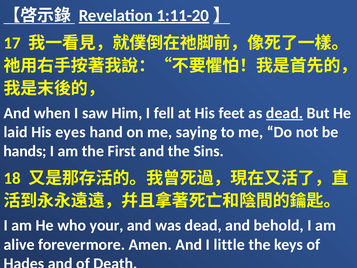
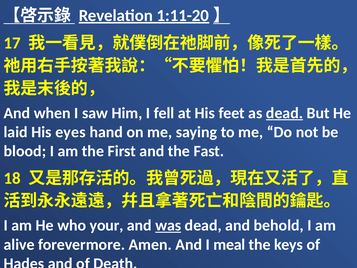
hands: hands -> blood
Sins: Sins -> Fast
was underline: none -> present
little: little -> meal
